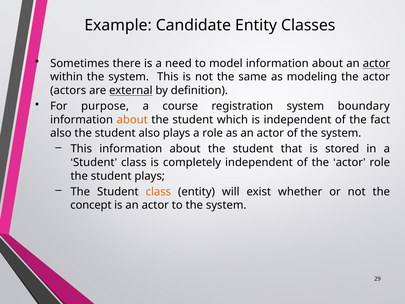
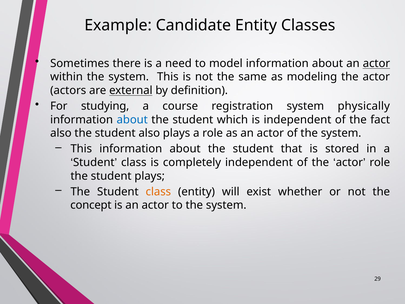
purpose: purpose -> studying
boundary: boundary -> physically
about at (132, 120) colour: orange -> blue
